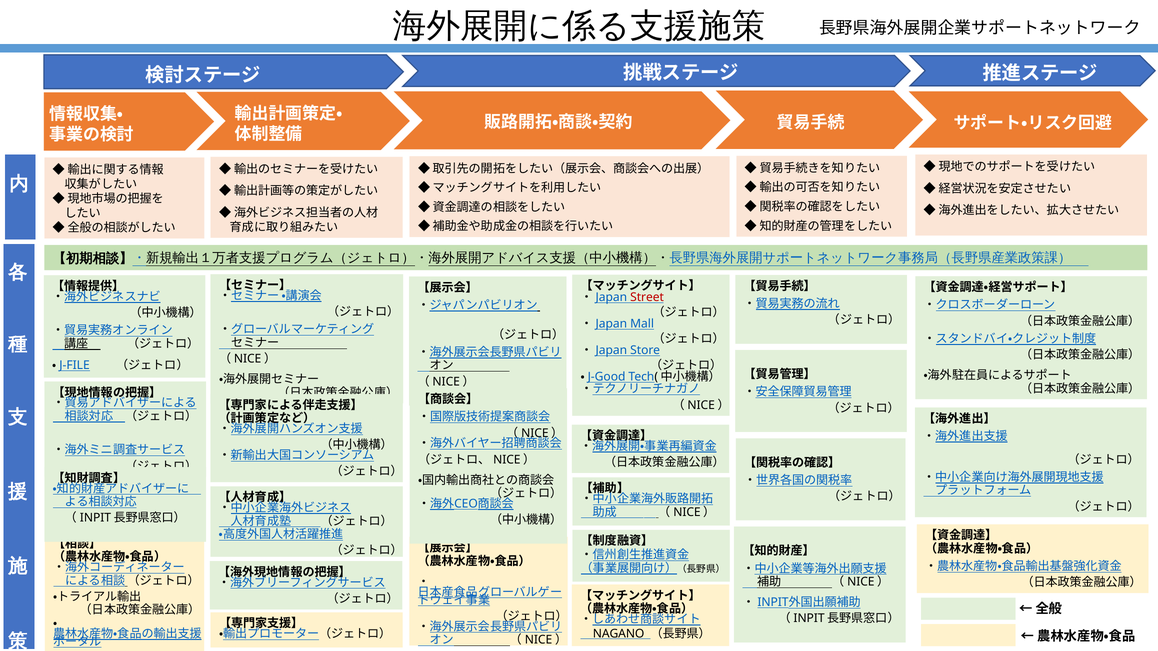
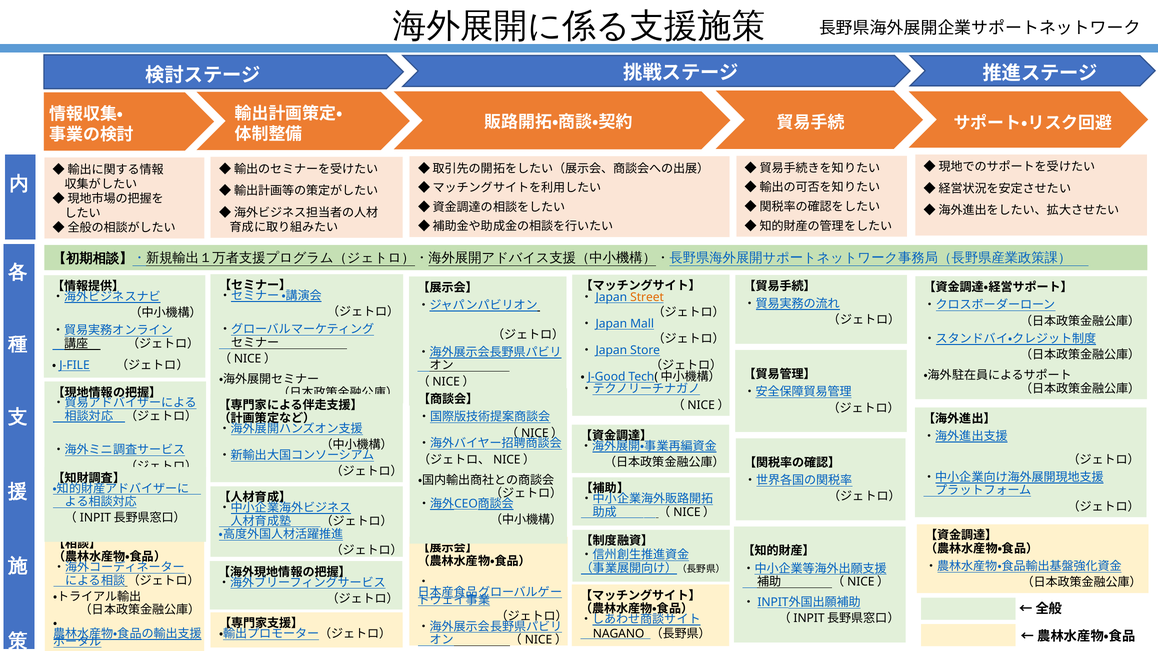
Street colour: red -> orange
